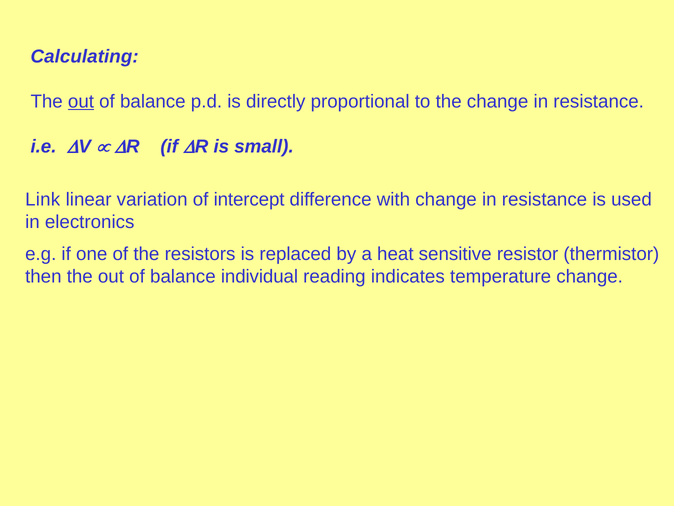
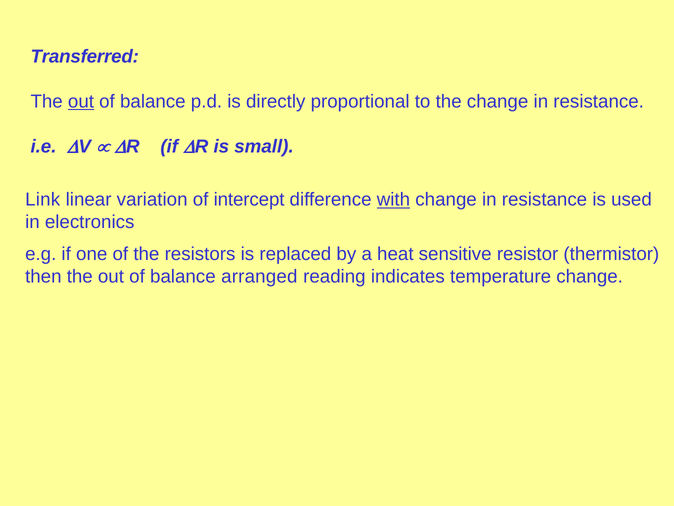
Calculating: Calculating -> Transferred
with underline: none -> present
individual: individual -> arranged
